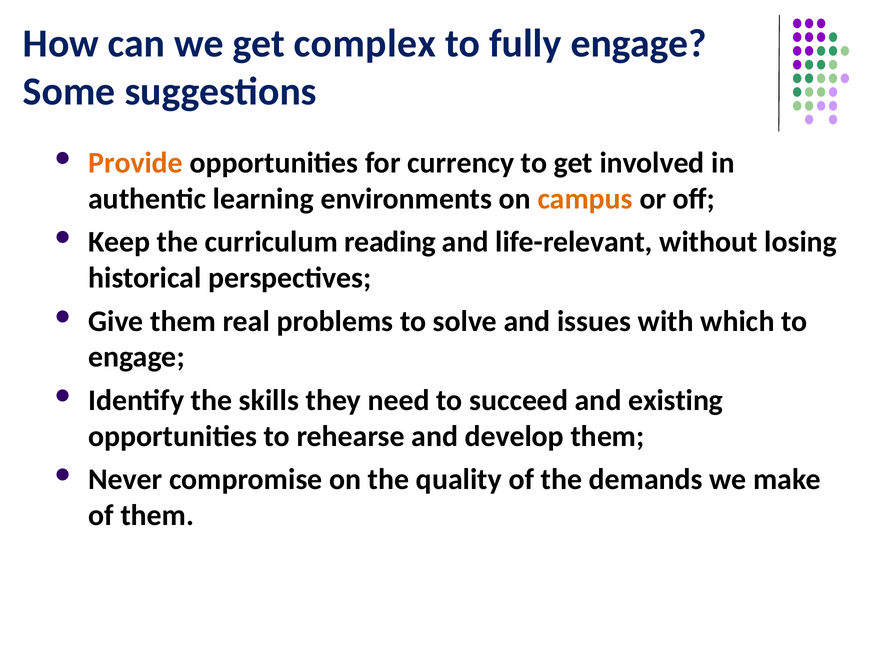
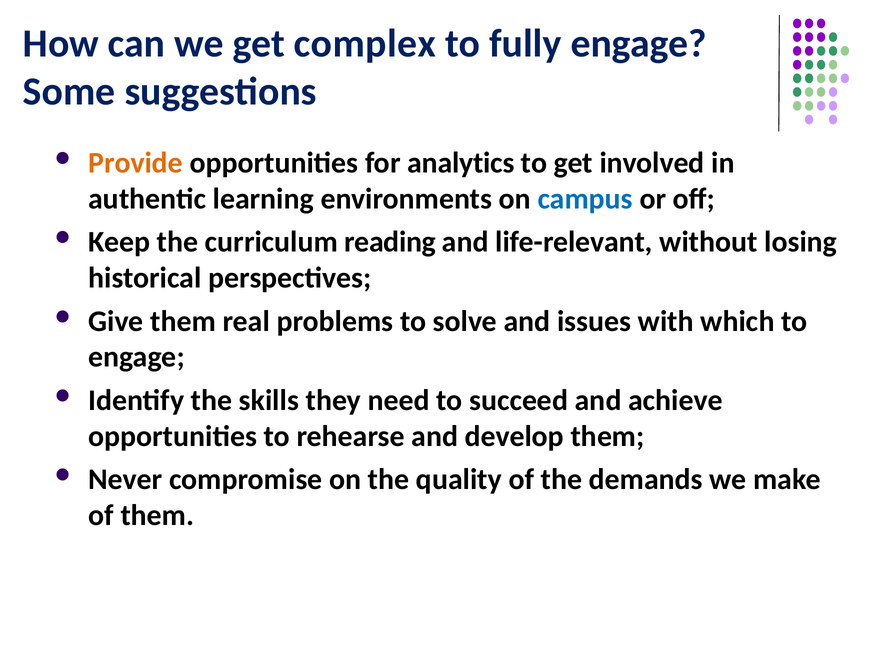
currency: currency -> analytics
campus colour: orange -> blue
existing: existing -> achieve
